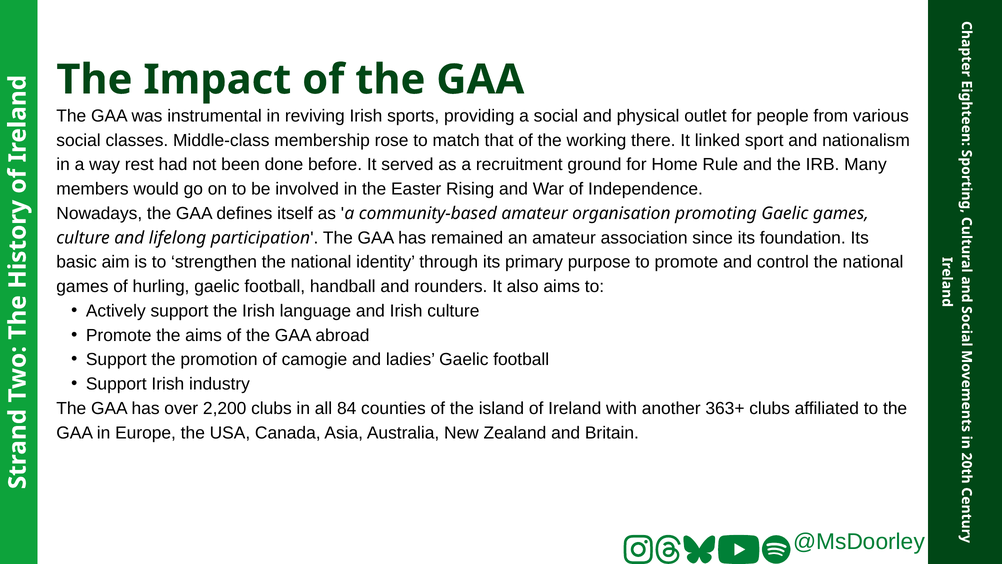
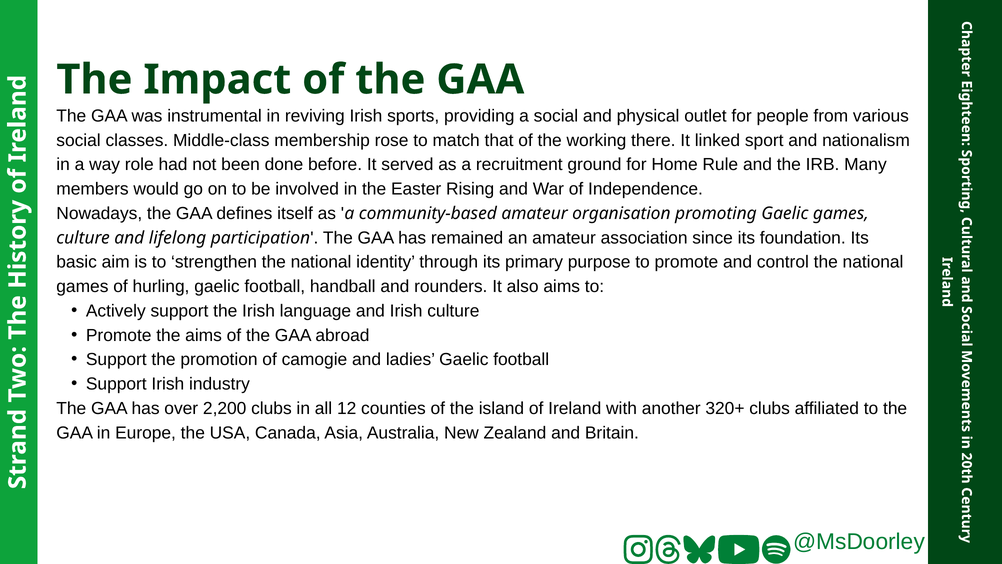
rest: rest -> role
84: 84 -> 12
363+: 363+ -> 320+
